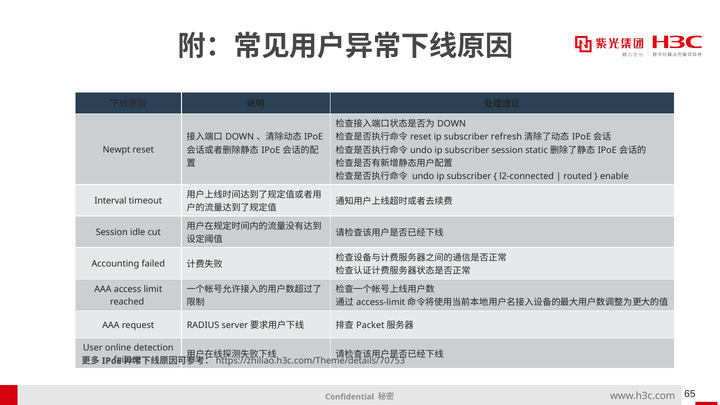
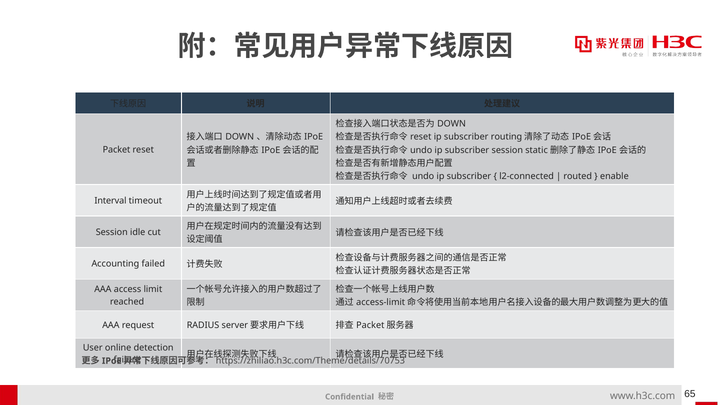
refresh: refresh -> routing
Newpt at (117, 150): Newpt -> Packet
